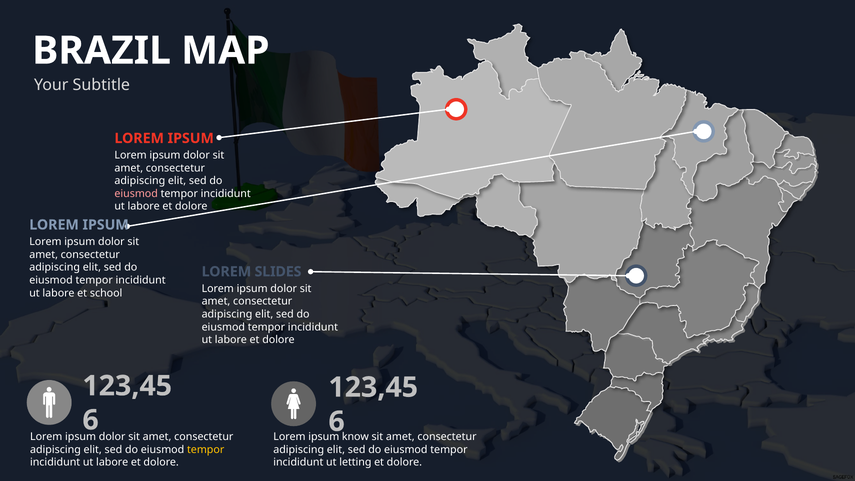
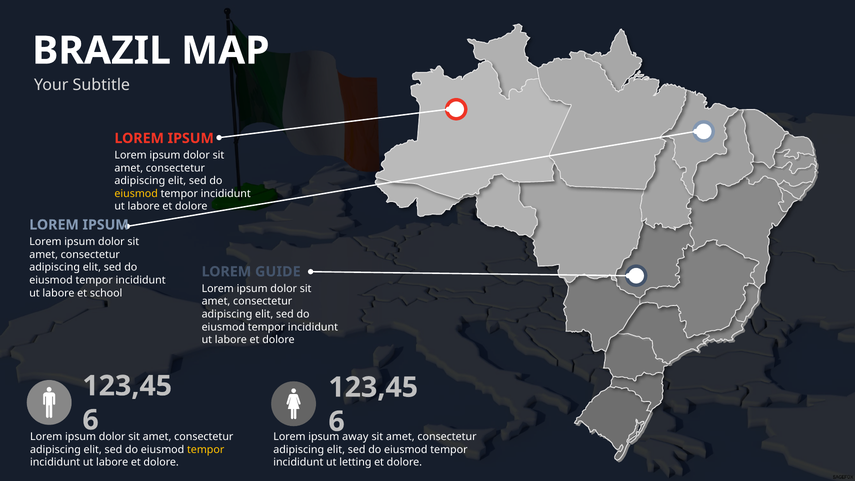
eiusmod at (136, 194) colour: pink -> yellow
SLIDES: SLIDES -> GUIDE
know: know -> away
